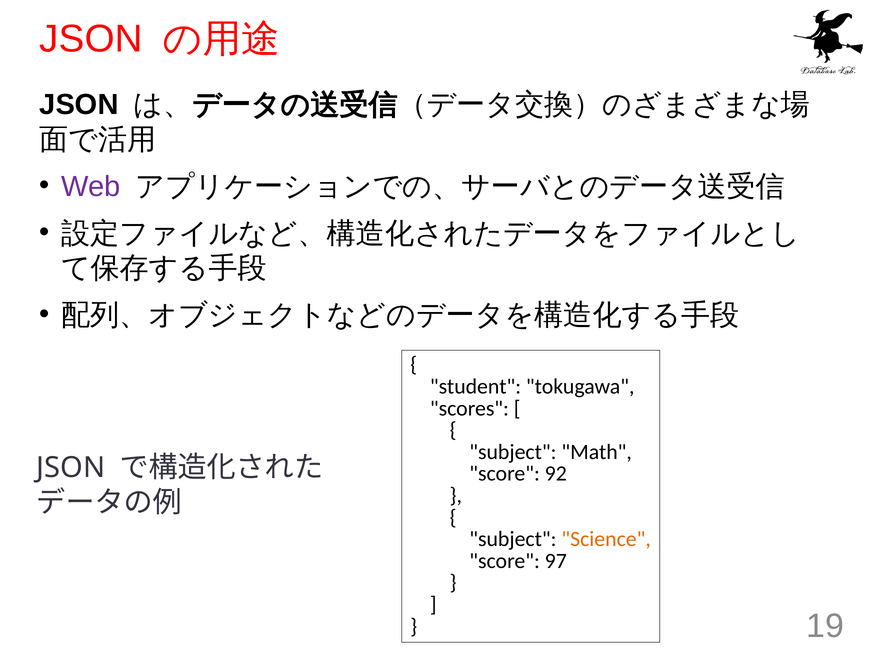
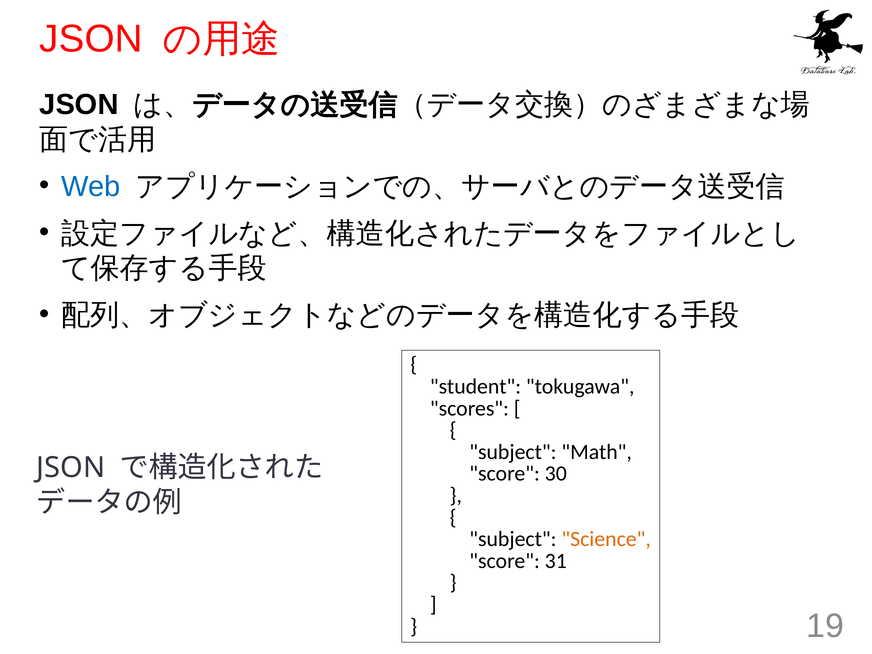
Web colour: purple -> blue
92: 92 -> 30
97: 97 -> 31
